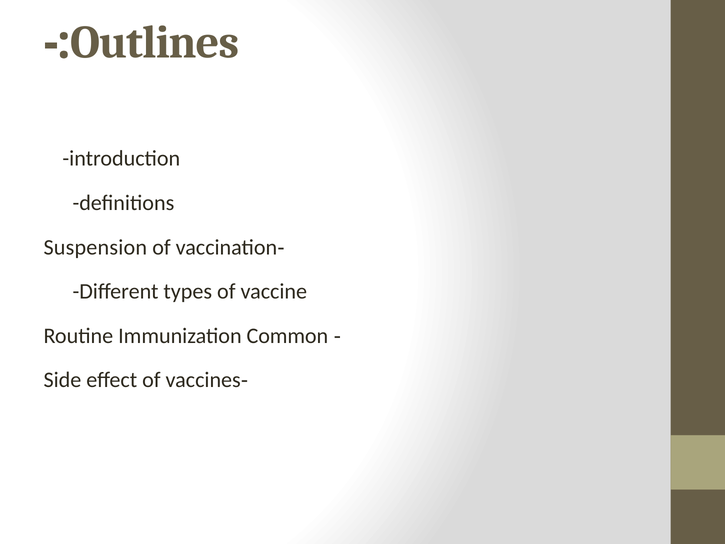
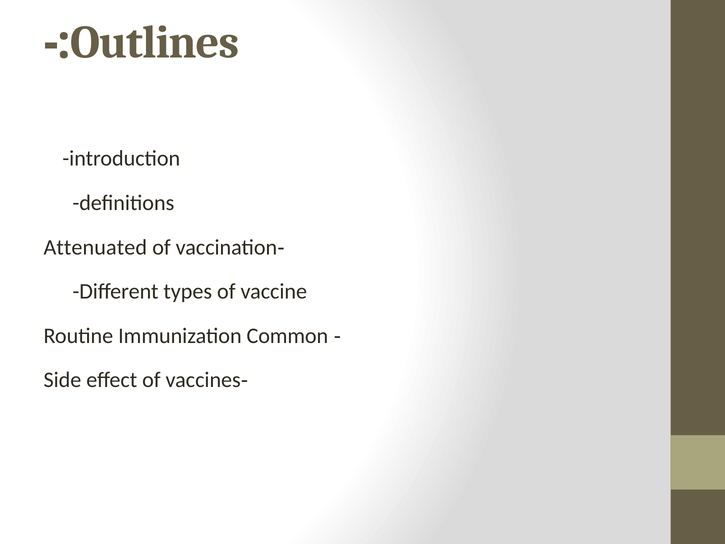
Suspension: Suspension -> Attenuated
